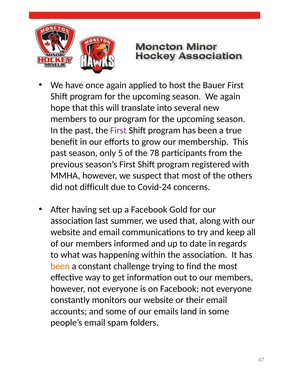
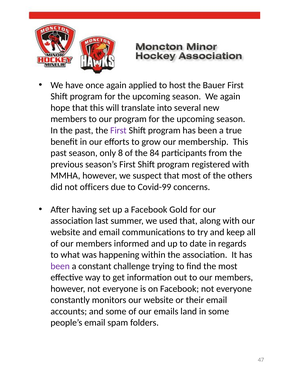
5: 5 -> 8
78: 78 -> 84
difficult: difficult -> officers
Covid-24: Covid-24 -> Covid-99
been at (60, 265) colour: orange -> purple
